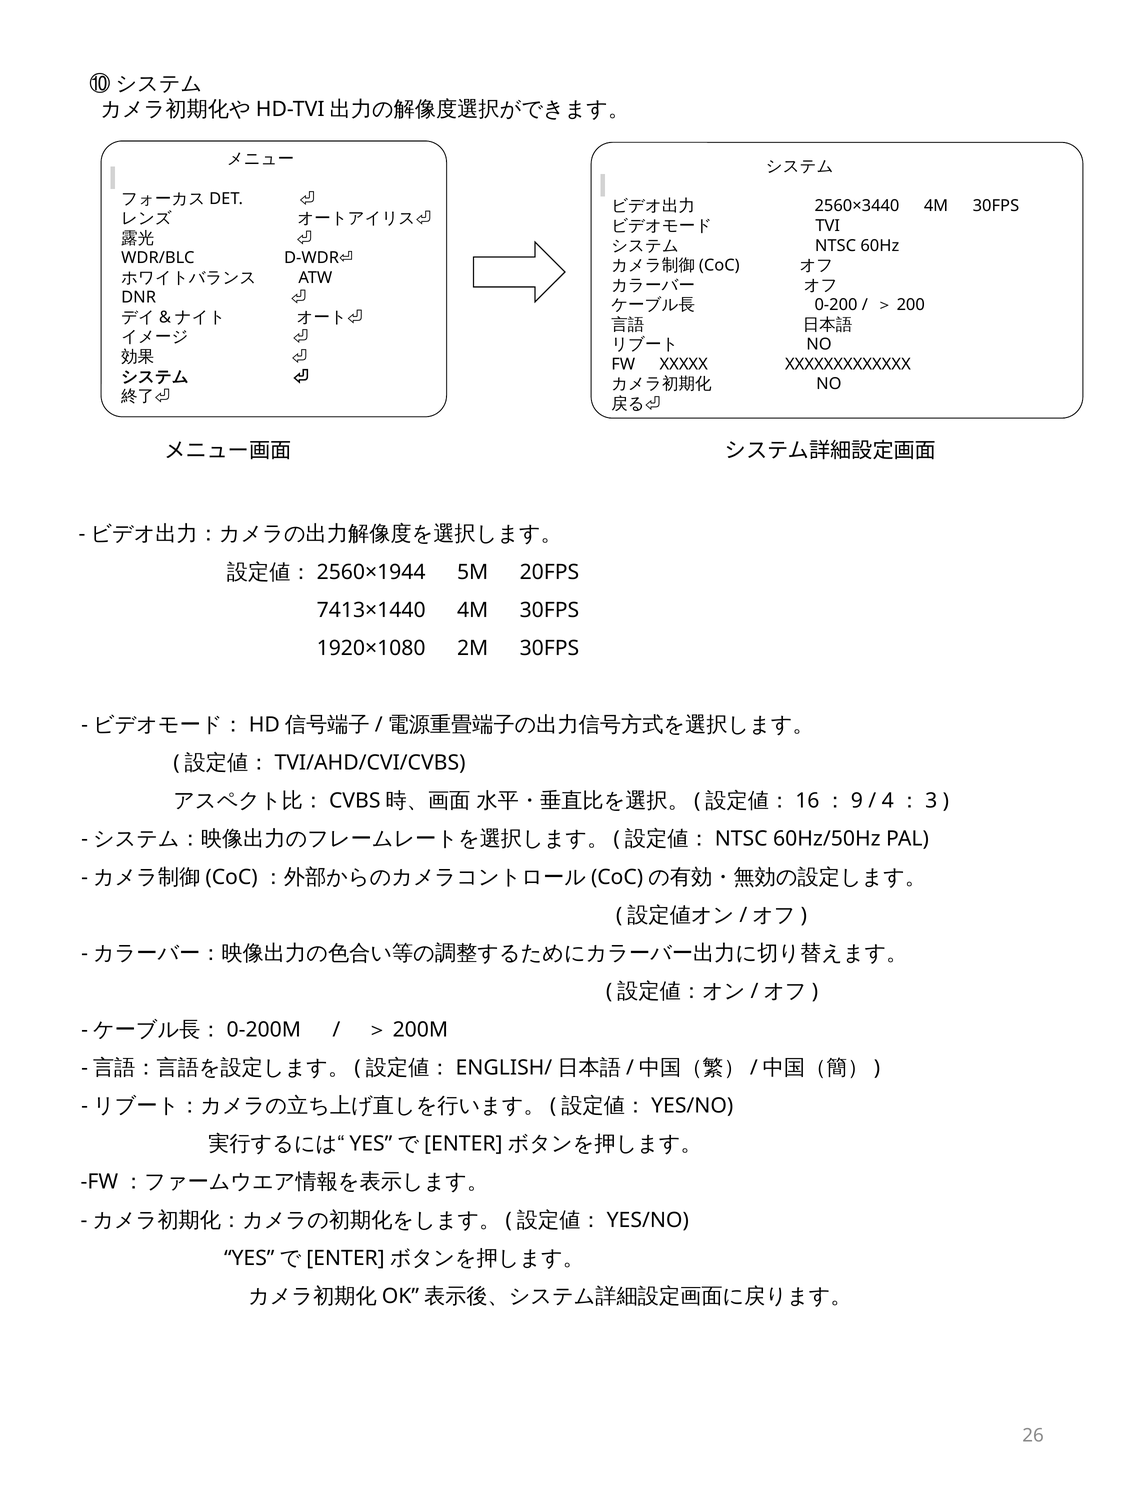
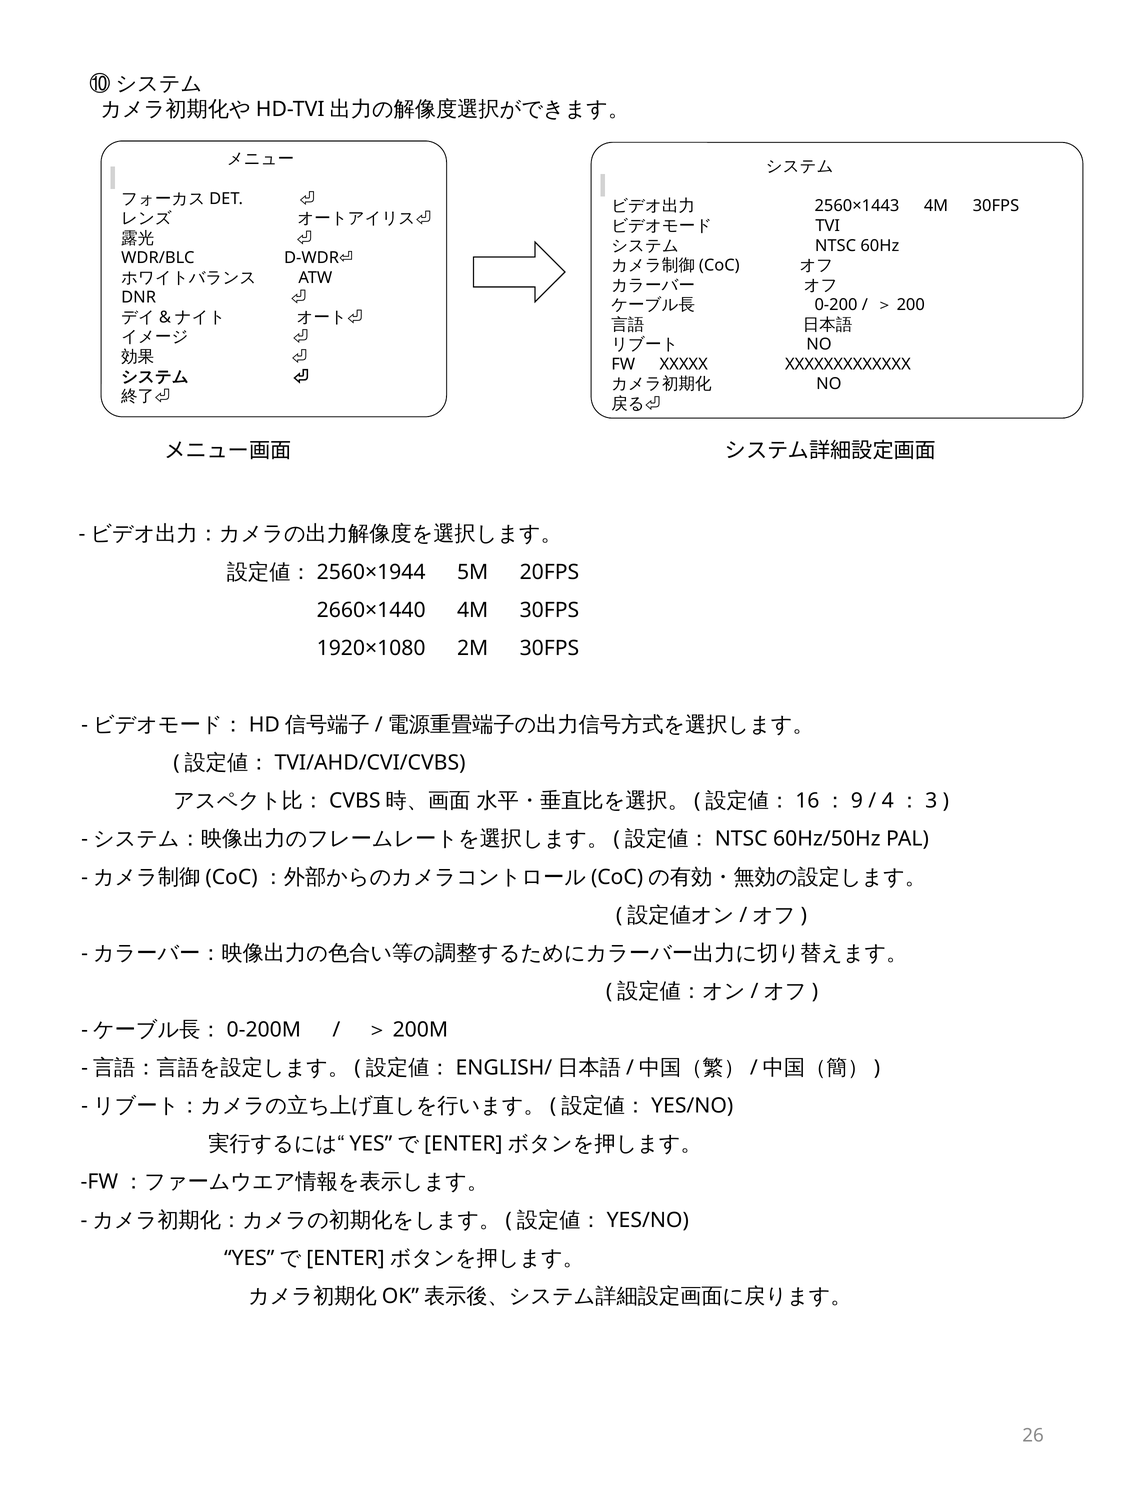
2560×3440: 2560×3440 -> 2560×1443
7413×1440: 7413×1440 -> 2660×1440
